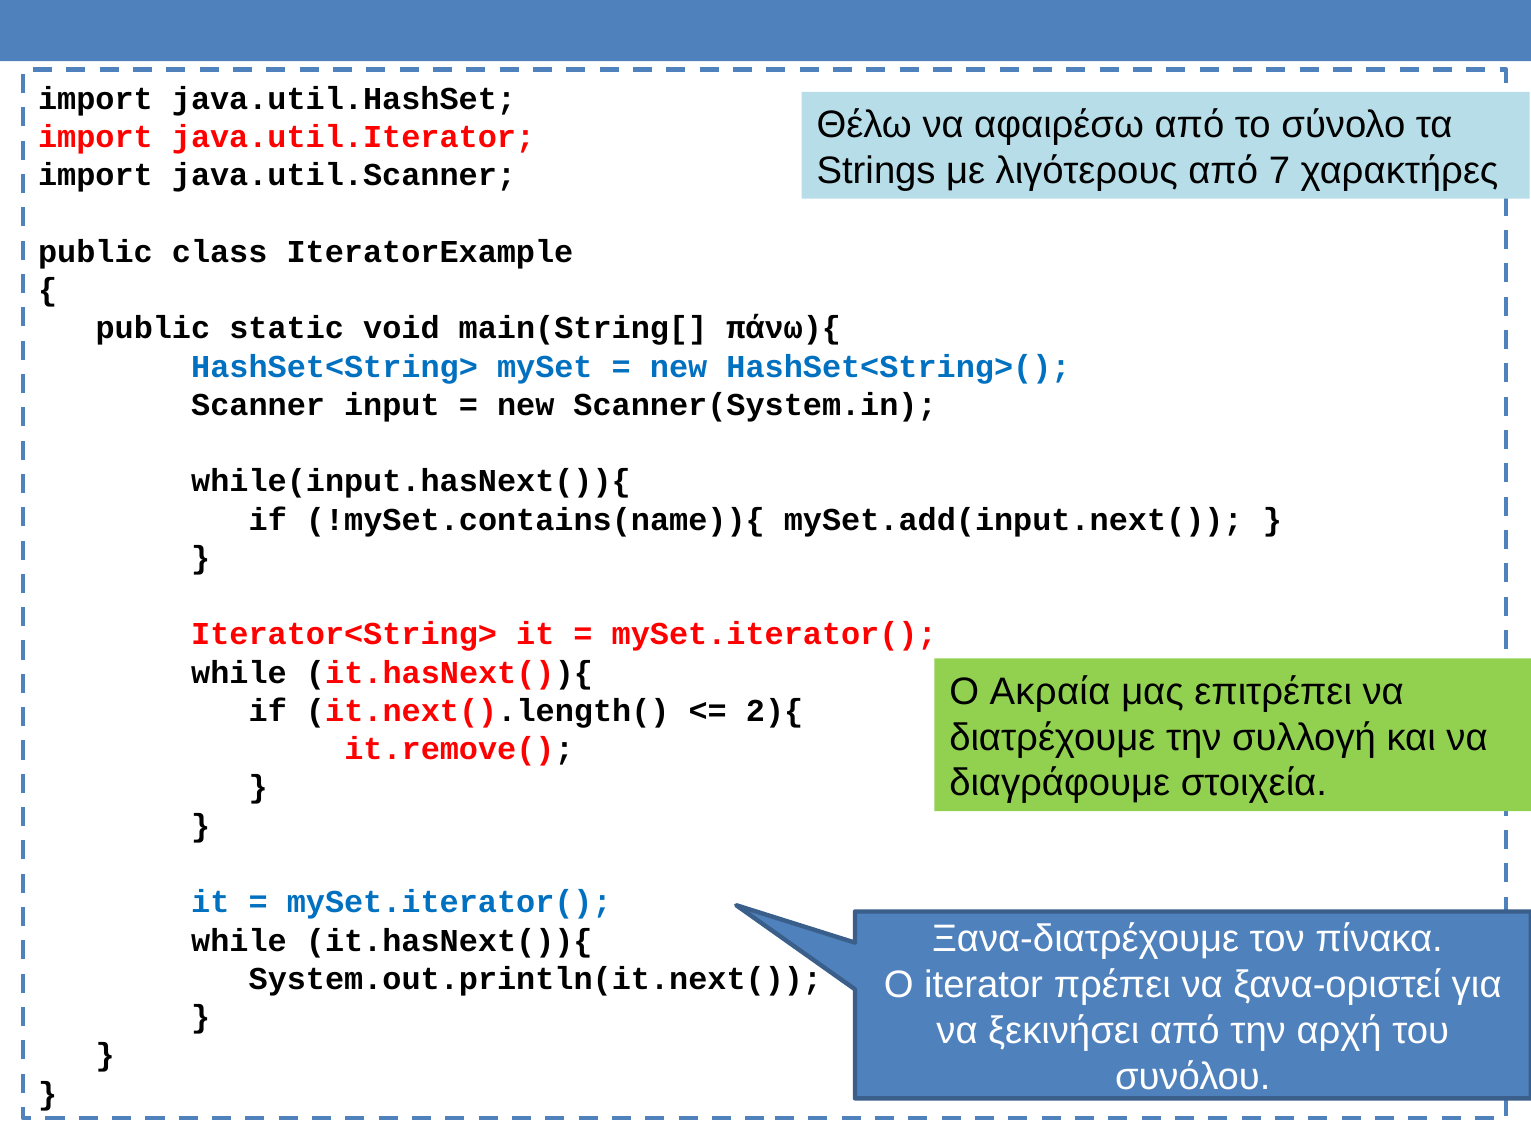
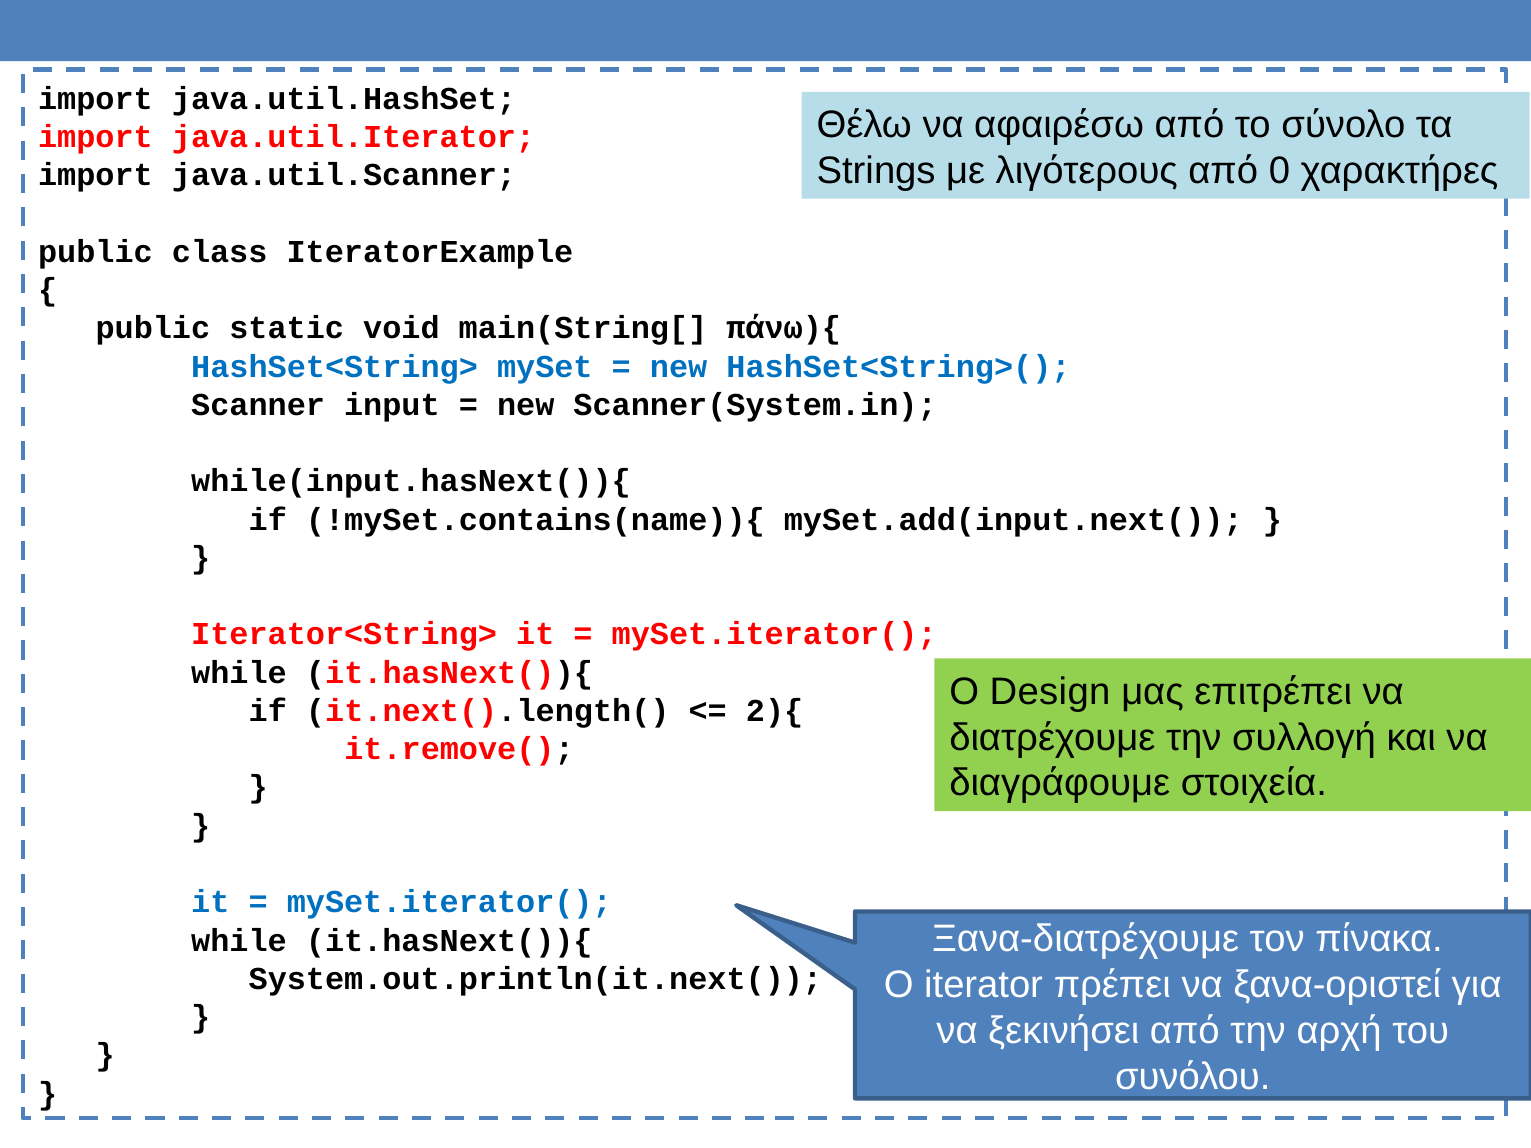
7: 7 -> 0
Ακραία: Ακραία -> Design
